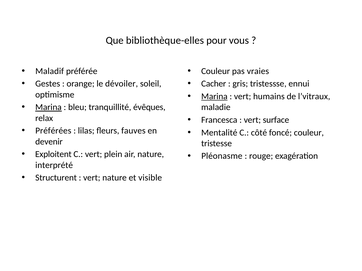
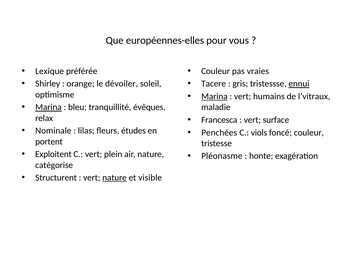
bibliothèque-elles: bibliothèque-elles -> européennes-elles
Maladif: Maladif -> Lexique
Gestes: Gestes -> Shirley
Cacher: Cacher -> Tacere
ennui underline: none -> present
Préférées: Préférées -> Nominale
fauves: fauves -> études
Mentalité: Mentalité -> Penchées
côté: côté -> viols
devenir: devenir -> portent
rouge: rouge -> honte
interprété: interprété -> catégorise
nature at (115, 178) underline: none -> present
